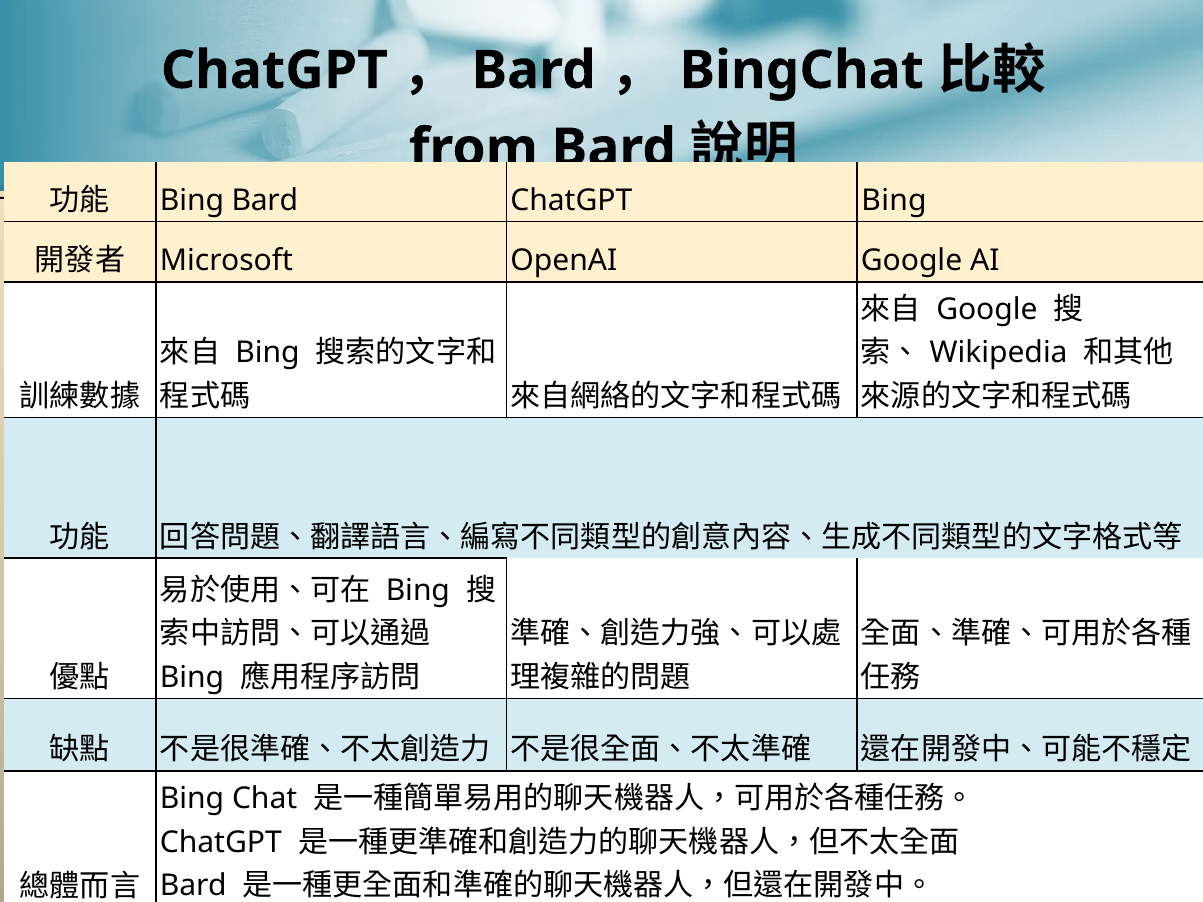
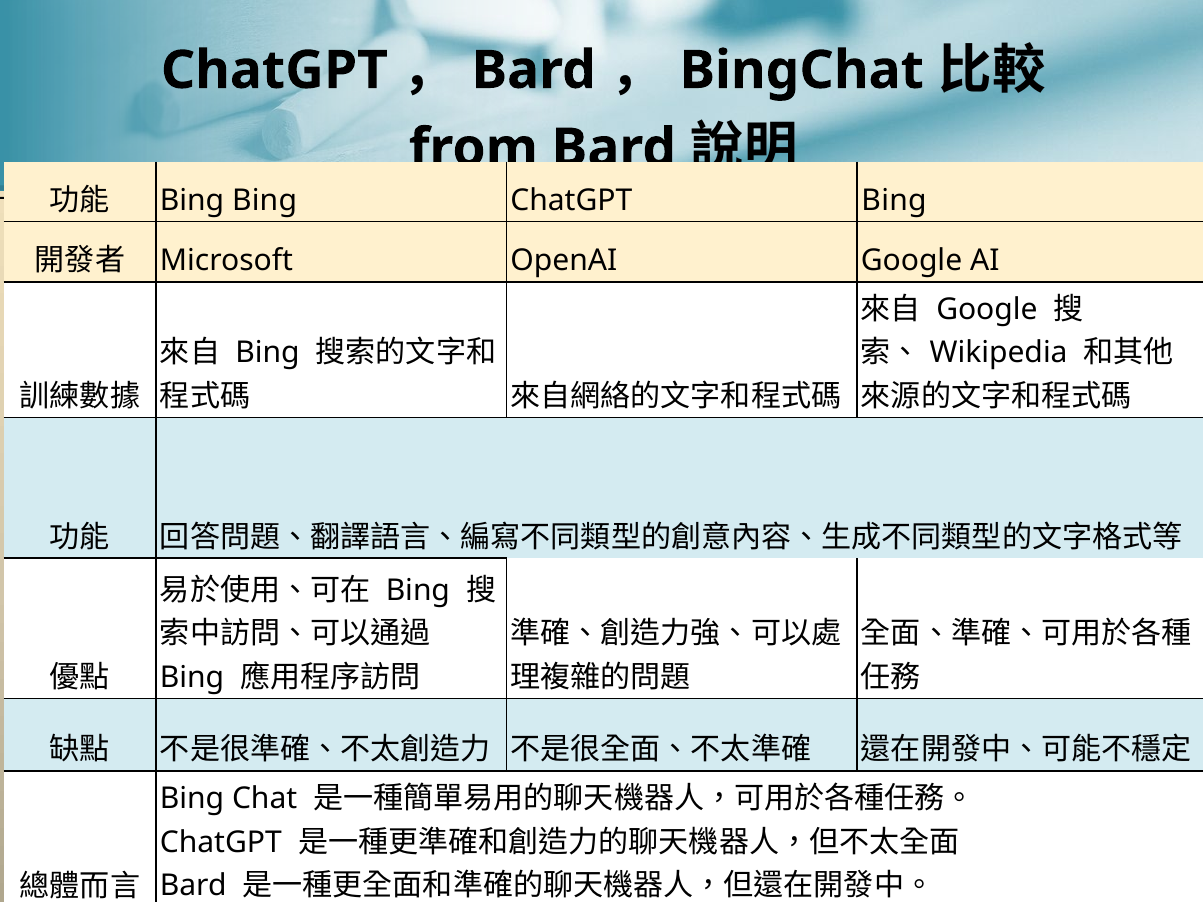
Bing Bard: Bard -> Bing
